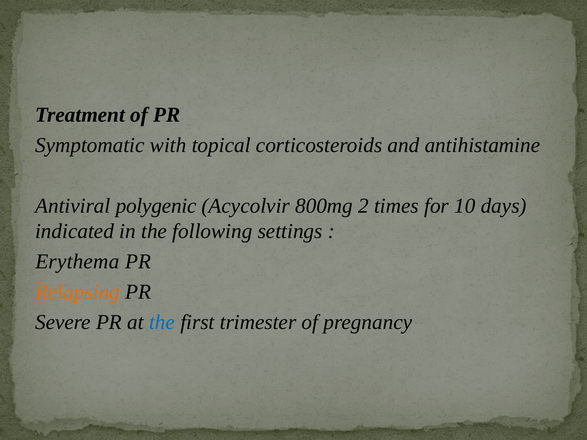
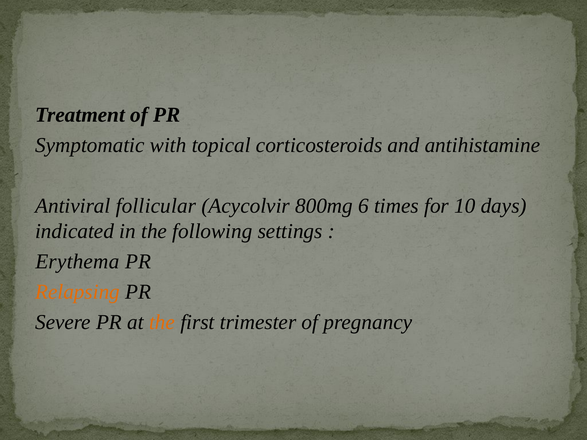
polygenic: polygenic -> follicular
2: 2 -> 6
the at (162, 322) colour: blue -> orange
